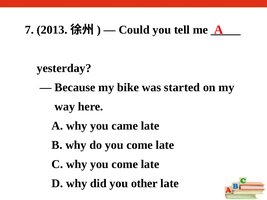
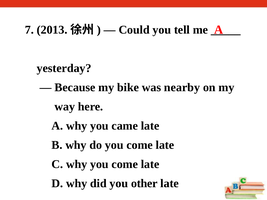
started: started -> nearby
